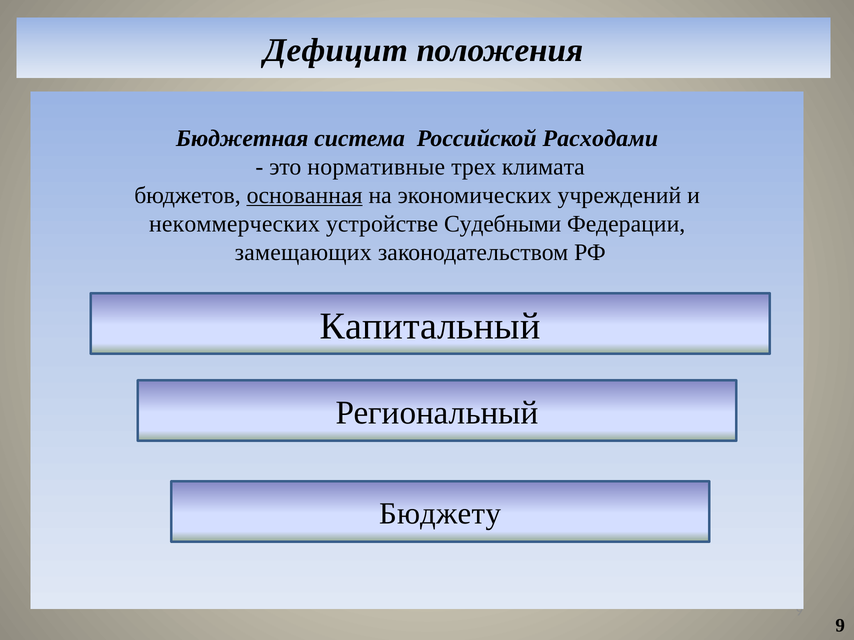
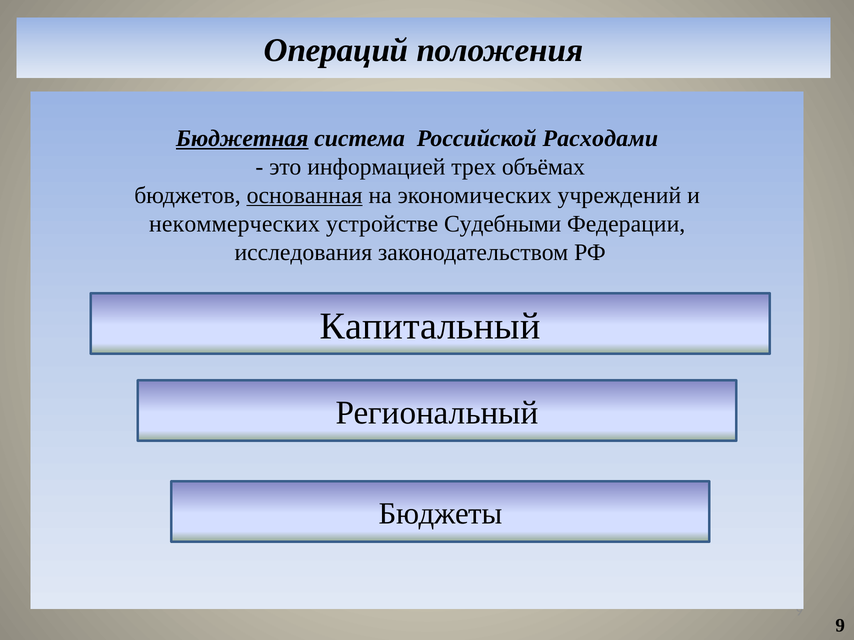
Дефицит: Дефицит -> Операций
Бюджетная underline: none -> present
нормативные: нормативные -> информацией
климата: климата -> объёмах
замещающих: замещающих -> исследования
Бюджету: Бюджету -> Бюджеты
